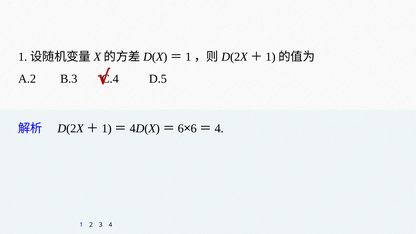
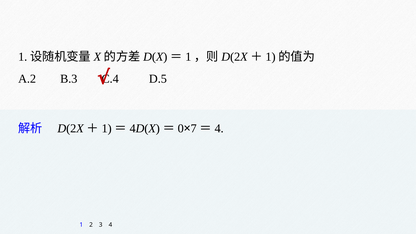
6 at (181, 128): 6 -> 0
6 at (194, 128): 6 -> 7
